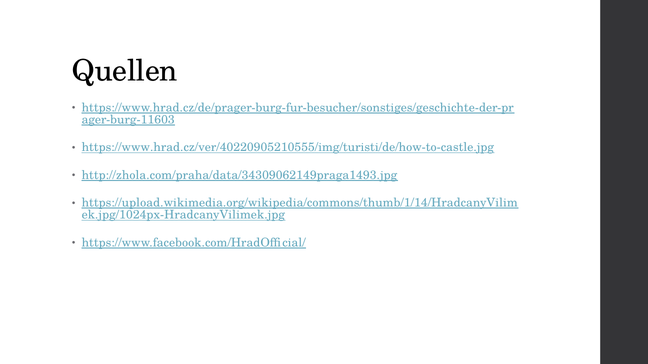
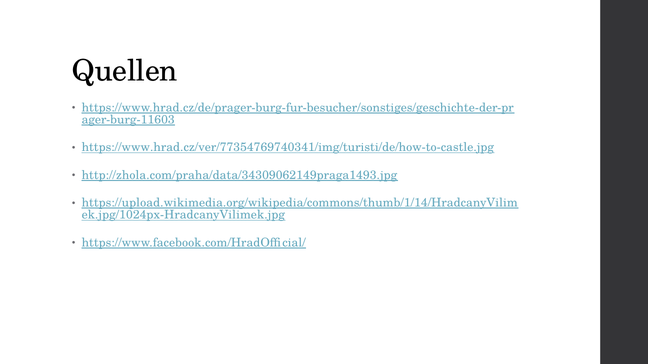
https://www.hrad.cz/ver/40220905210555/img/turisti/de/how-to-castle.jpg: https://www.hrad.cz/ver/40220905210555/img/turisti/de/how-to-castle.jpg -> https://www.hrad.cz/ver/77354769740341/img/turisti/de/how-to-castle.jpg
